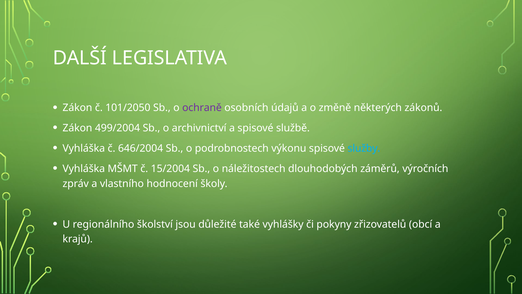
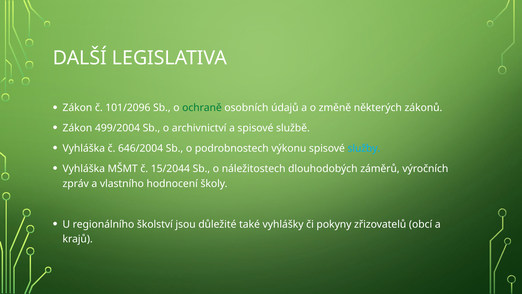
101/2050: 101/2050 -> 101/2096
ochraně colour: purple -> green
15/2004: 15/2004 -> 15/2044
